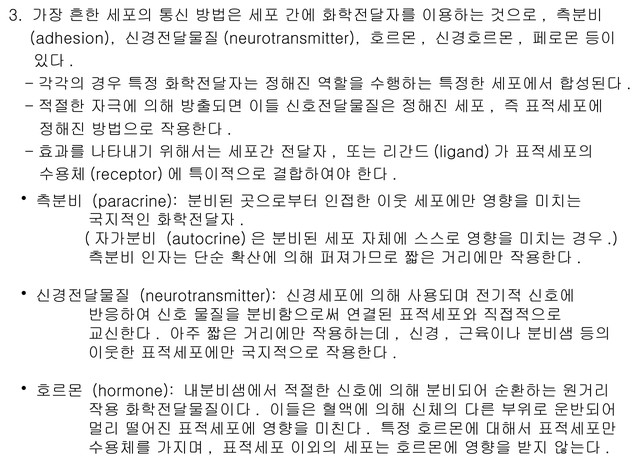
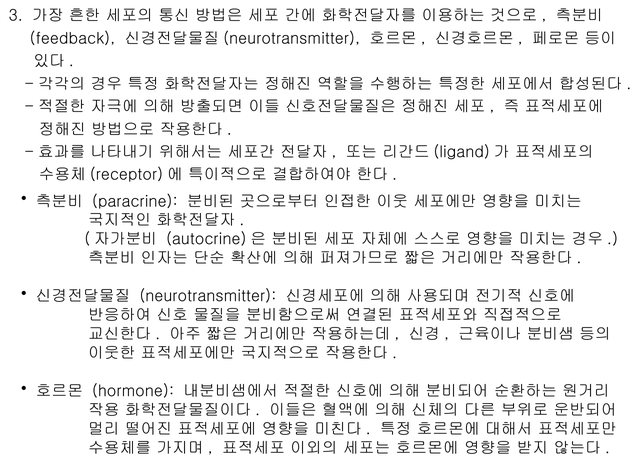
adhesion: adhesion -> feedback
